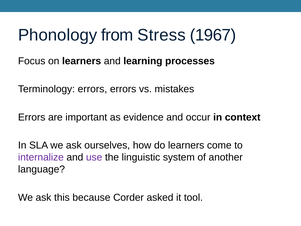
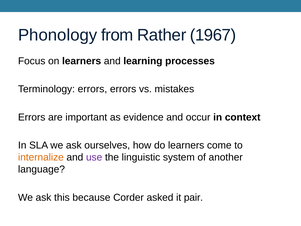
Stress: Stress -> Rather
internalize colour: purple -> orange
tool: tool -> pair
